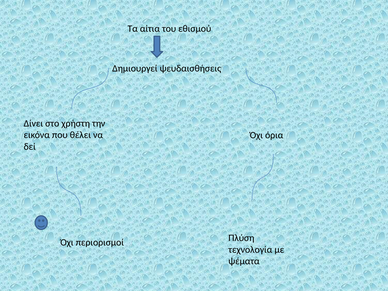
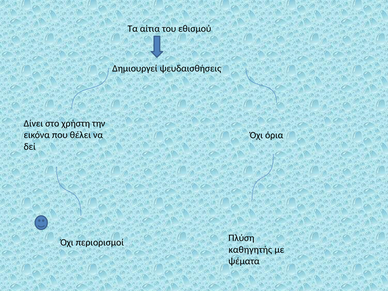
τεχνολογία: τεχνολογία -> καθηγητής
